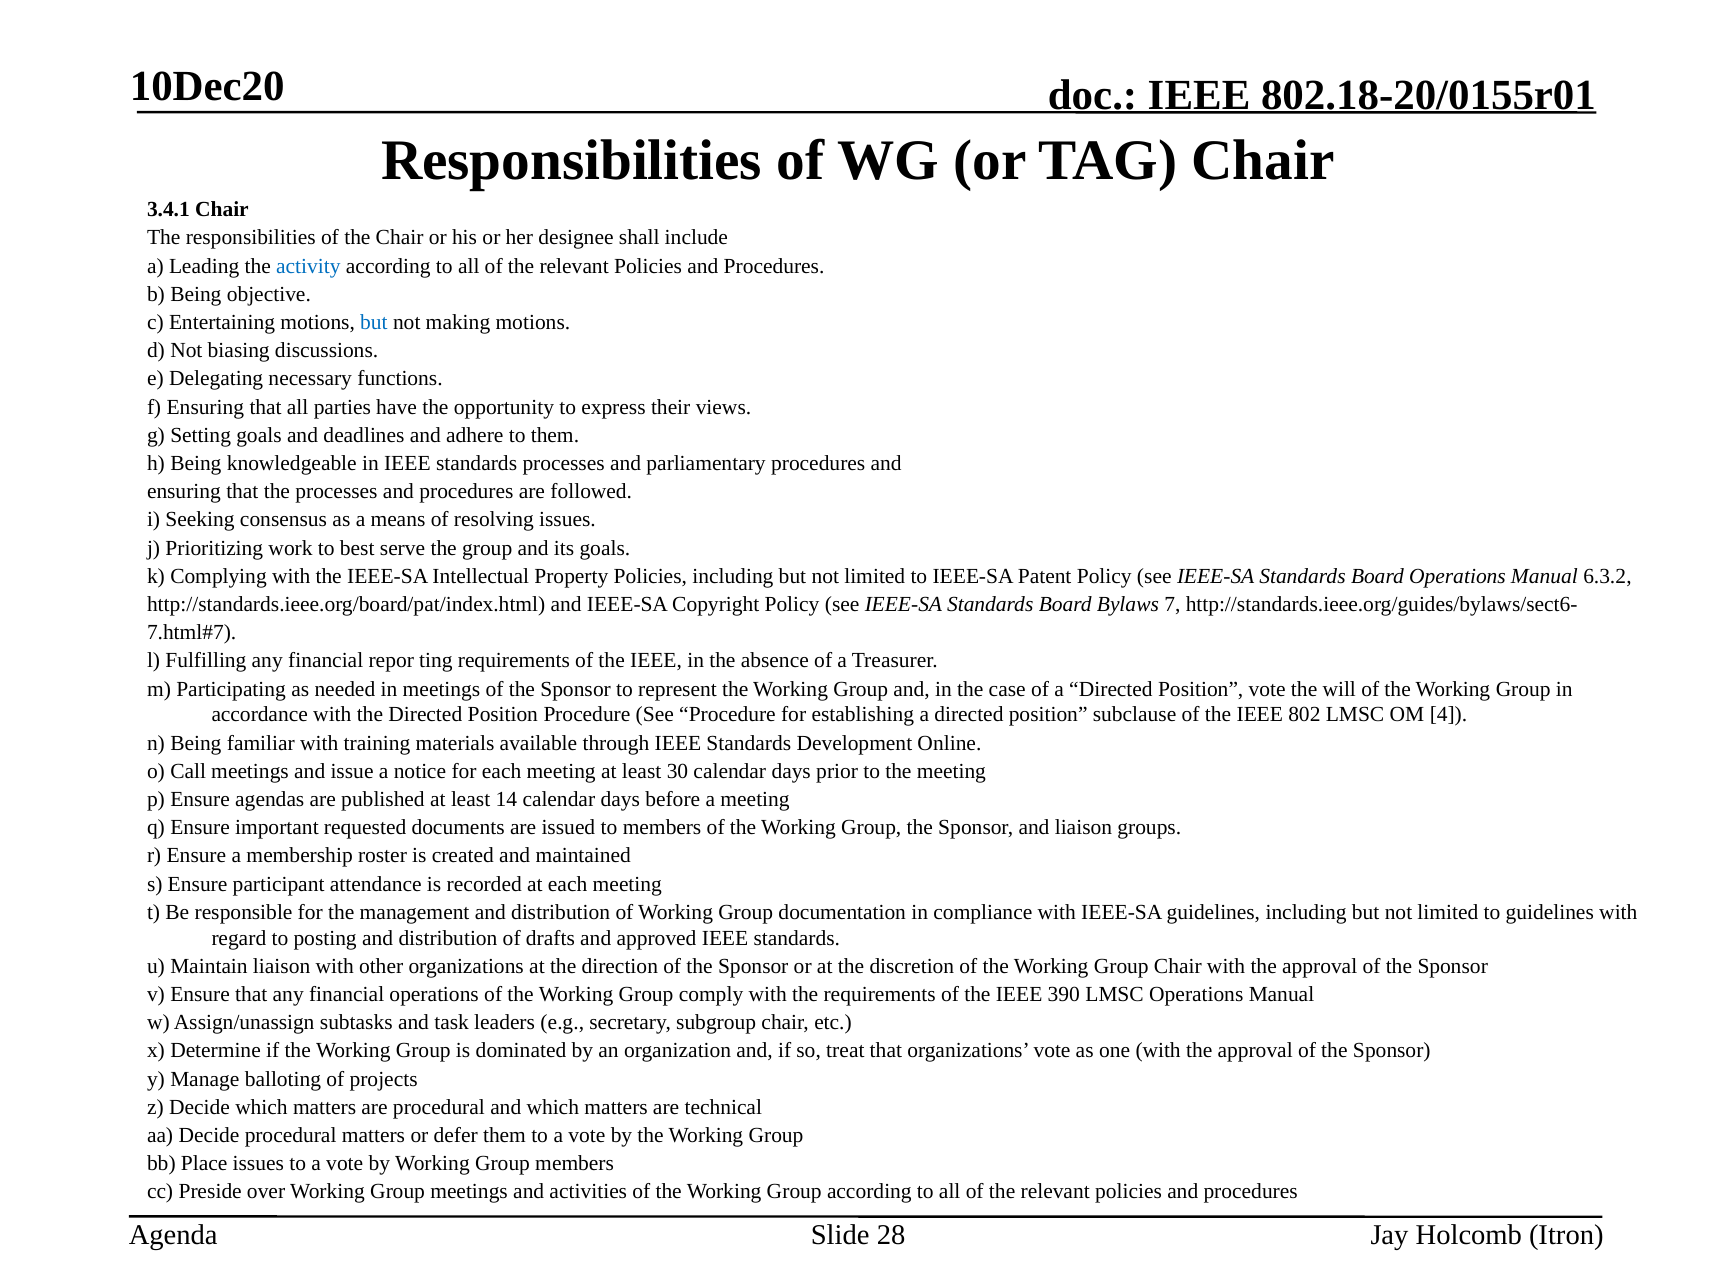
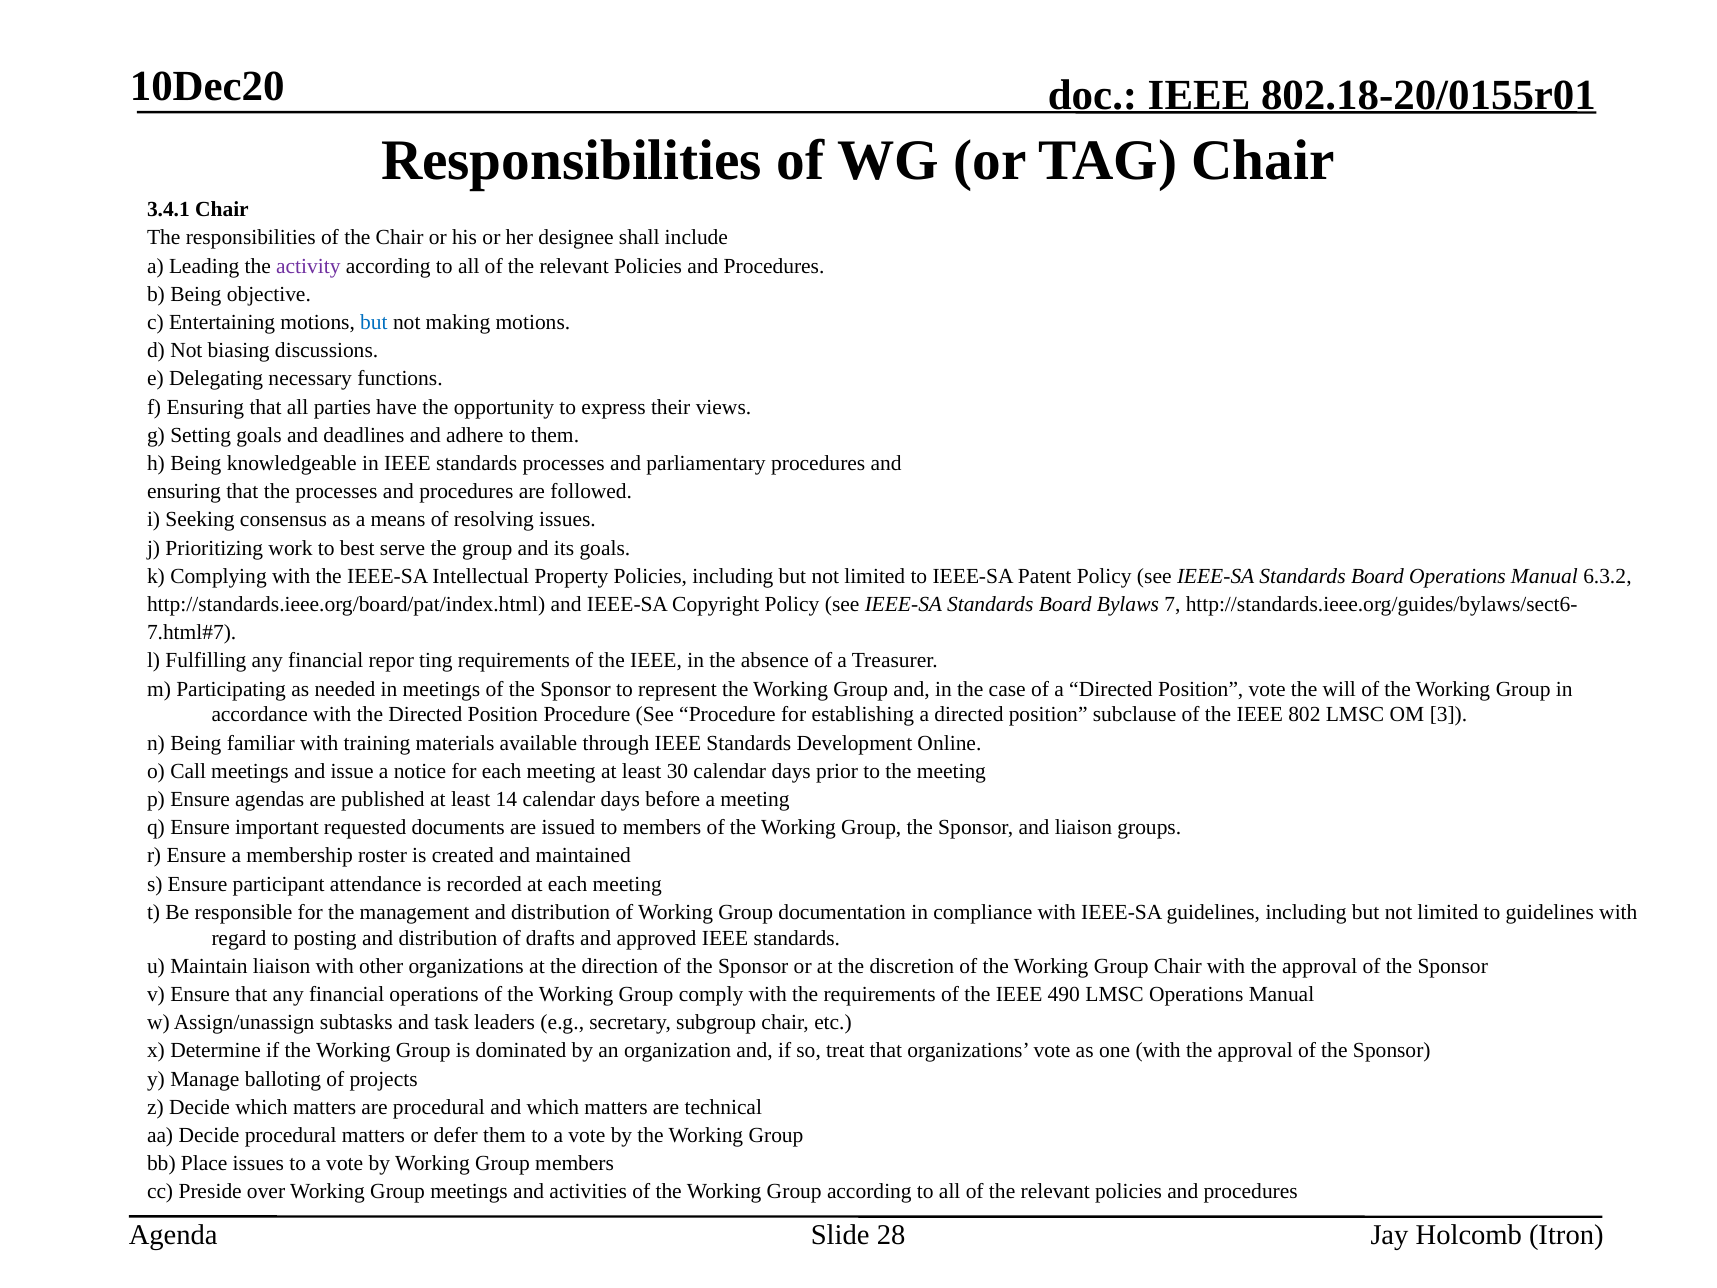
activity colour: blue -> purple
4: 4 -> 3
390: 390 -> 490
